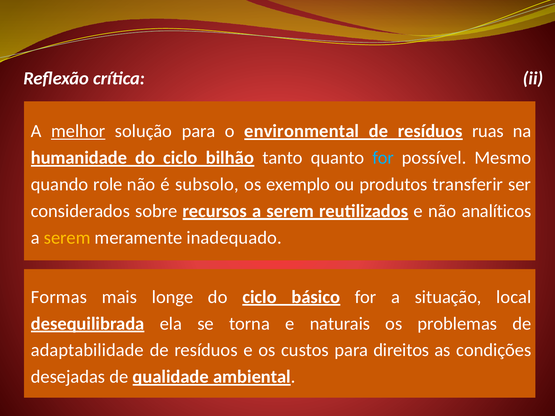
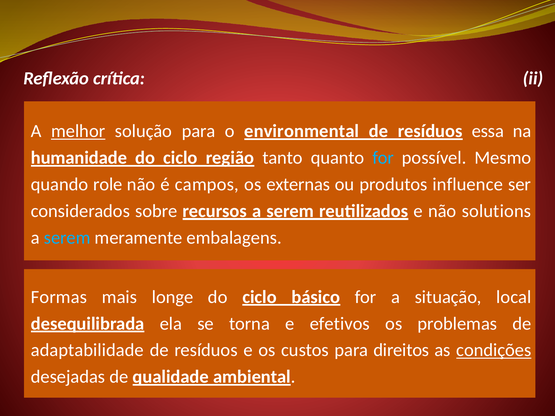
ruas: ruas -> essa
bilhão: bilhão -> região
subsolo: subsolo -> campos
exemplo: exemplo -> externas
transferir: transferir -> influence
analíticos: analíticos -> solutions
serem at (67, 238) colour: yellow -> light blue
inadequado: inadequado -> embalagens
naturais: naturais -> efetivos
condições underline: none -> present
